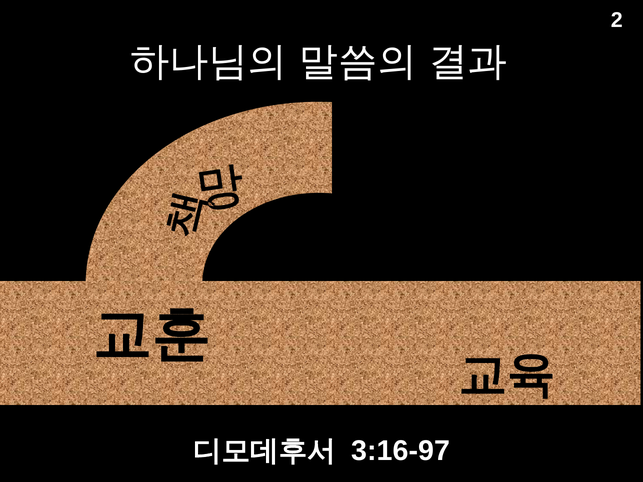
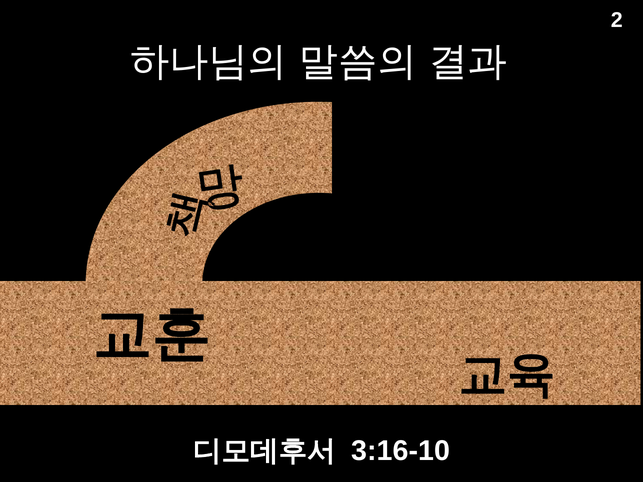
3:16-97: 3:16-97 -> 3:16-10
